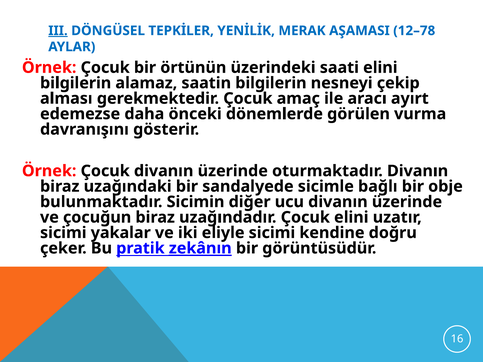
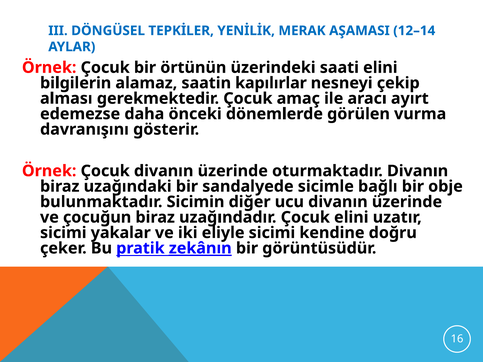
III underline: present -> none
12–78: 12–78 -> 12–14
saatin bilgilerin: bilgilerin -> kapılırlar
